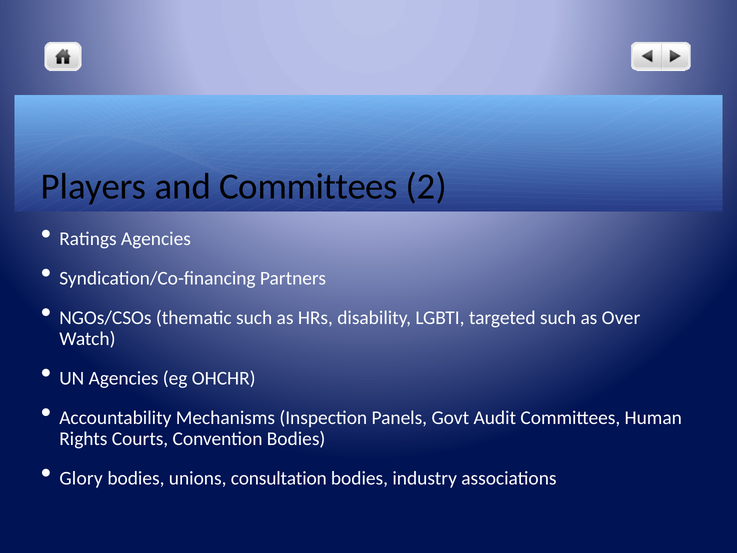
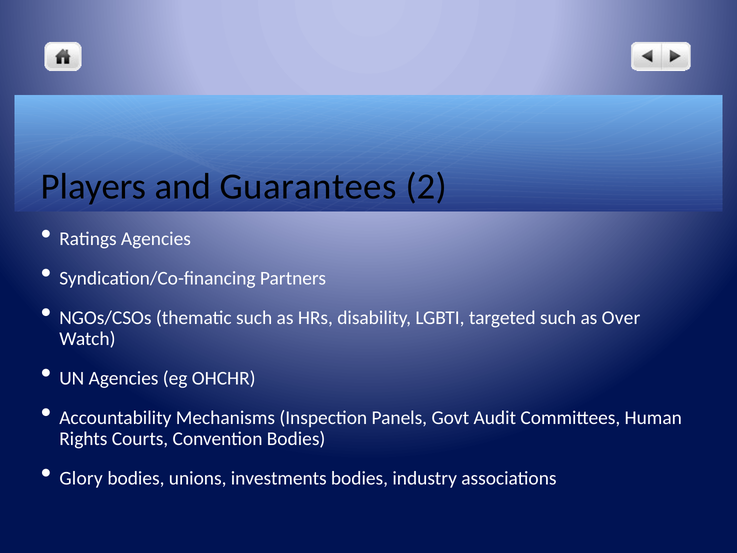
and Committees: Committees -> Guarantees
consultation: consultation -> investments
